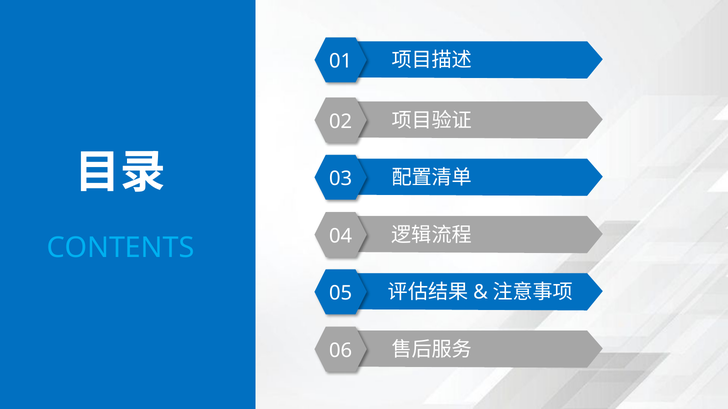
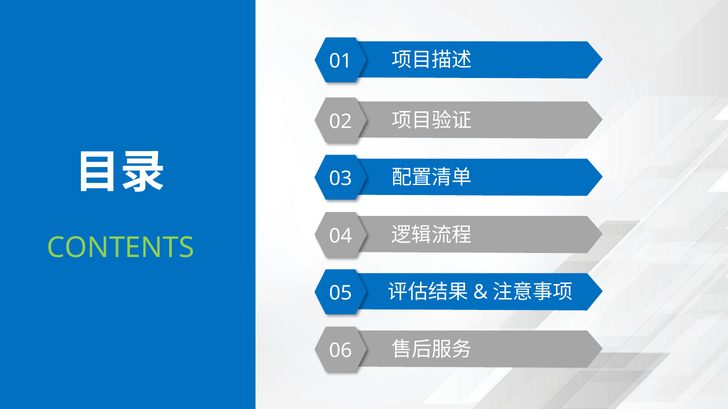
CONTENTS colour: light blue -> light green
